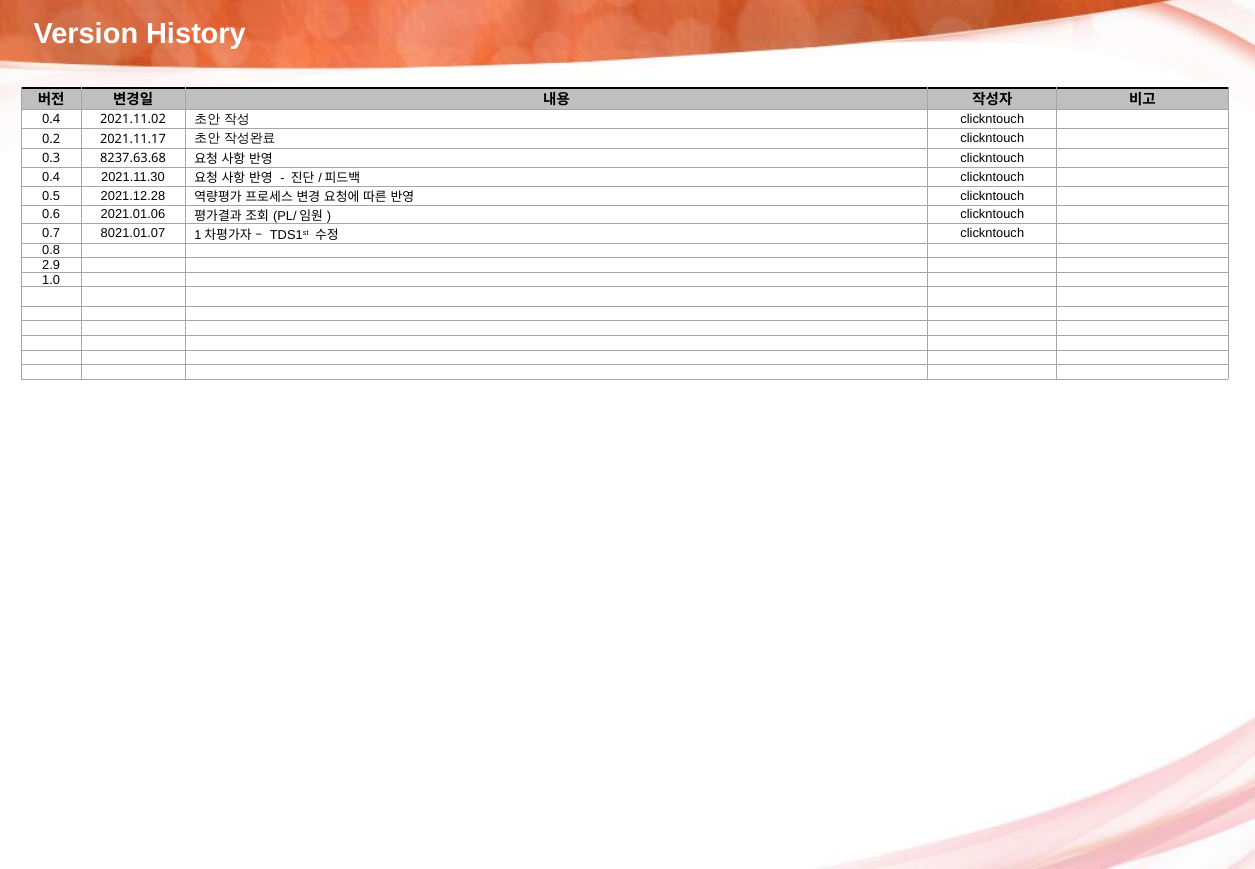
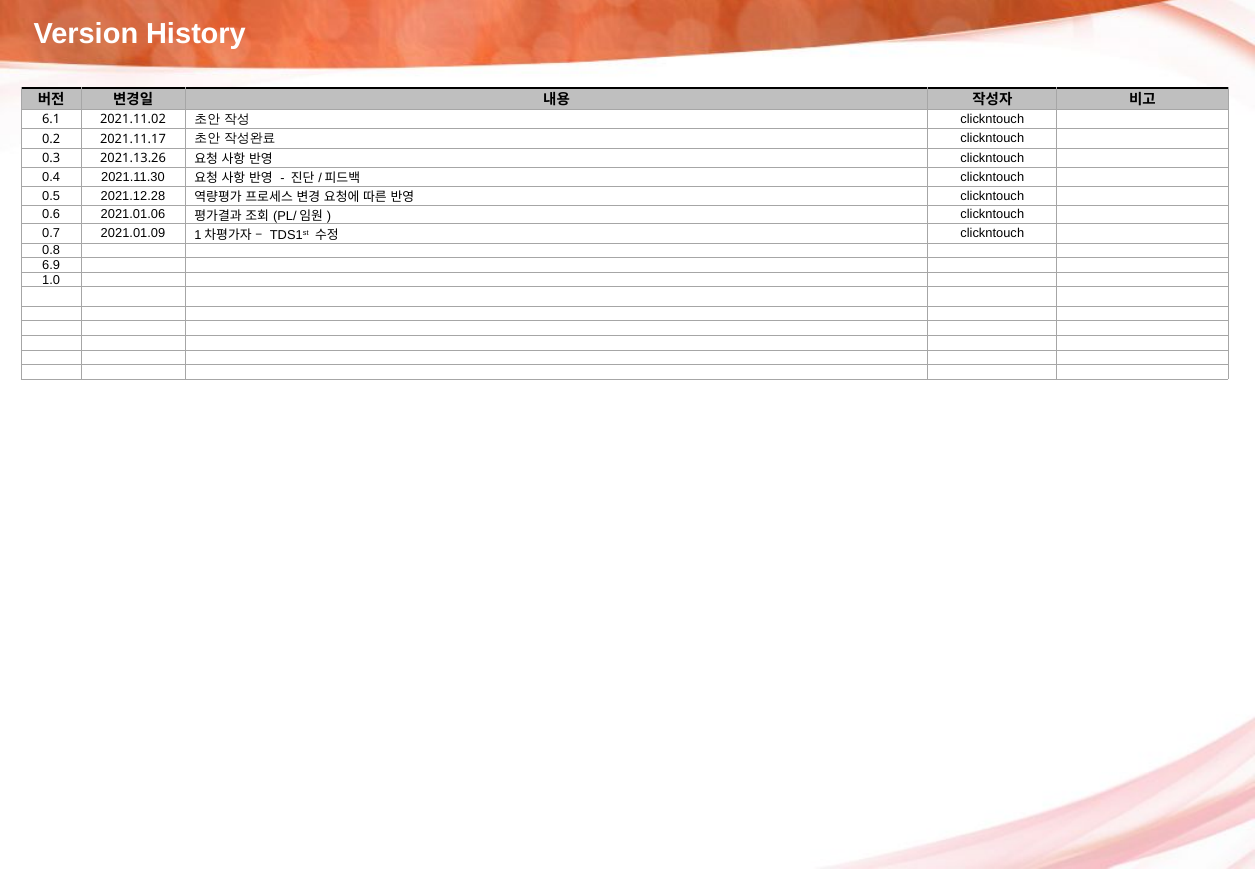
0.4 at (51, 120): 0.4 -> 6.1
8237.63.68: 8237.63.68 -> 2021.13.26
8021.01.07: 8021.01.07 -> 2021.01.09
2.9: 2.9 -> 6.9
